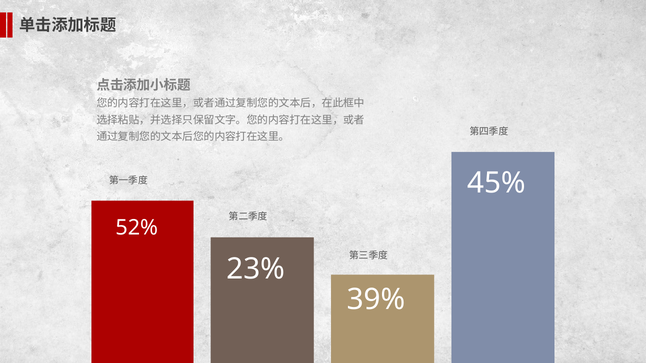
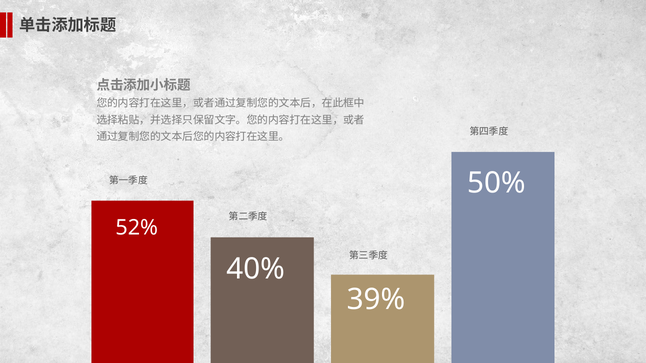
45%: 45% -> 50%
23%: 23% -> 40%
